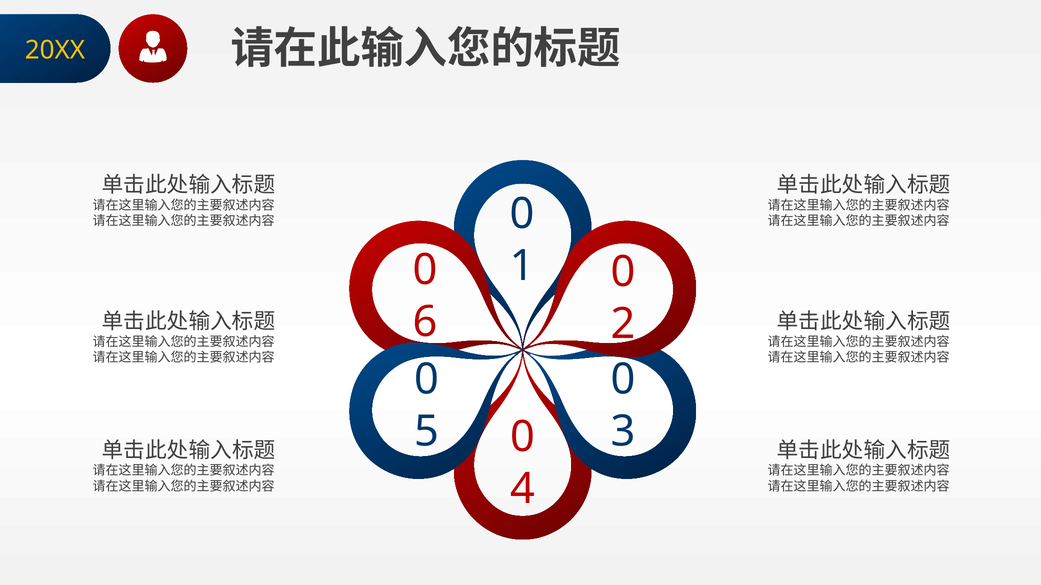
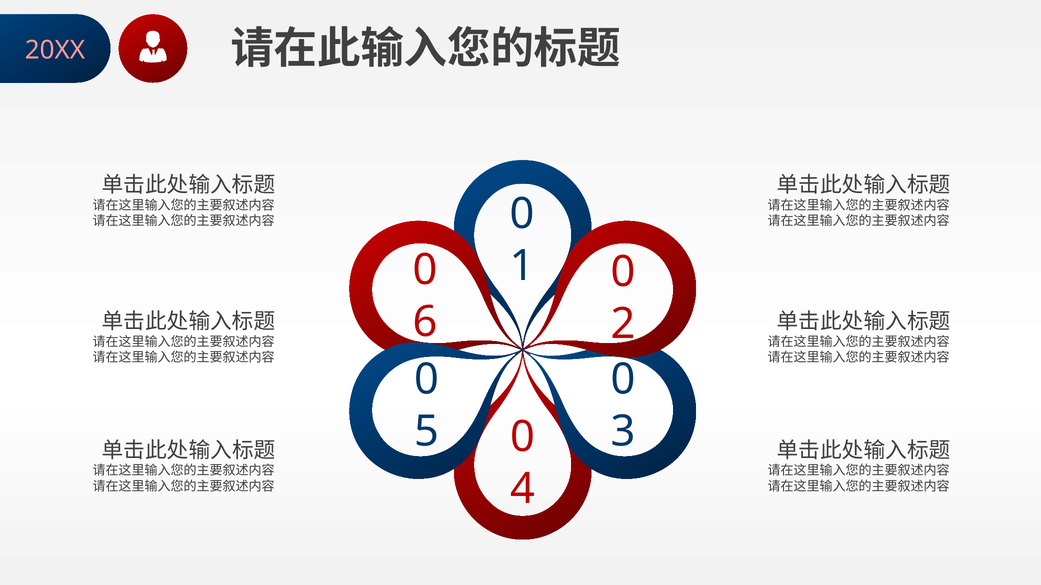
20XX colour: yellow -> pink
